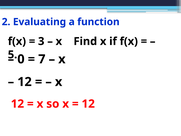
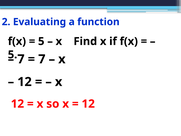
3 at (41, 41): 3 -> 5
0 at (21, 59): 0 -> 7
